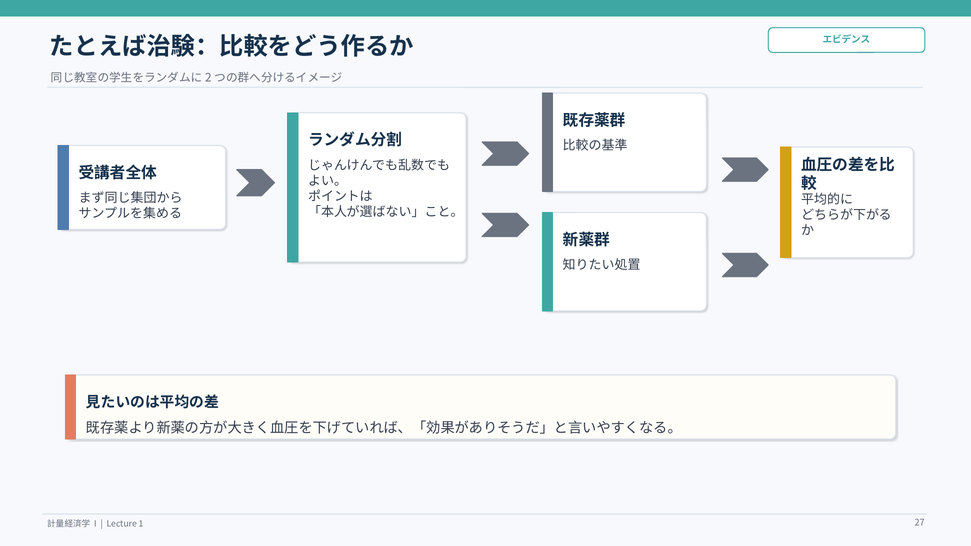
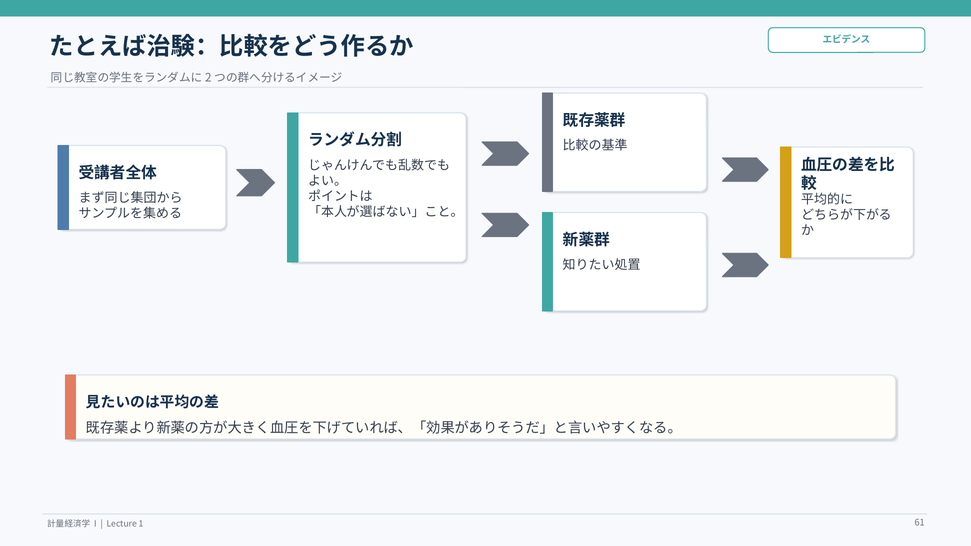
27: 27 -> 61
